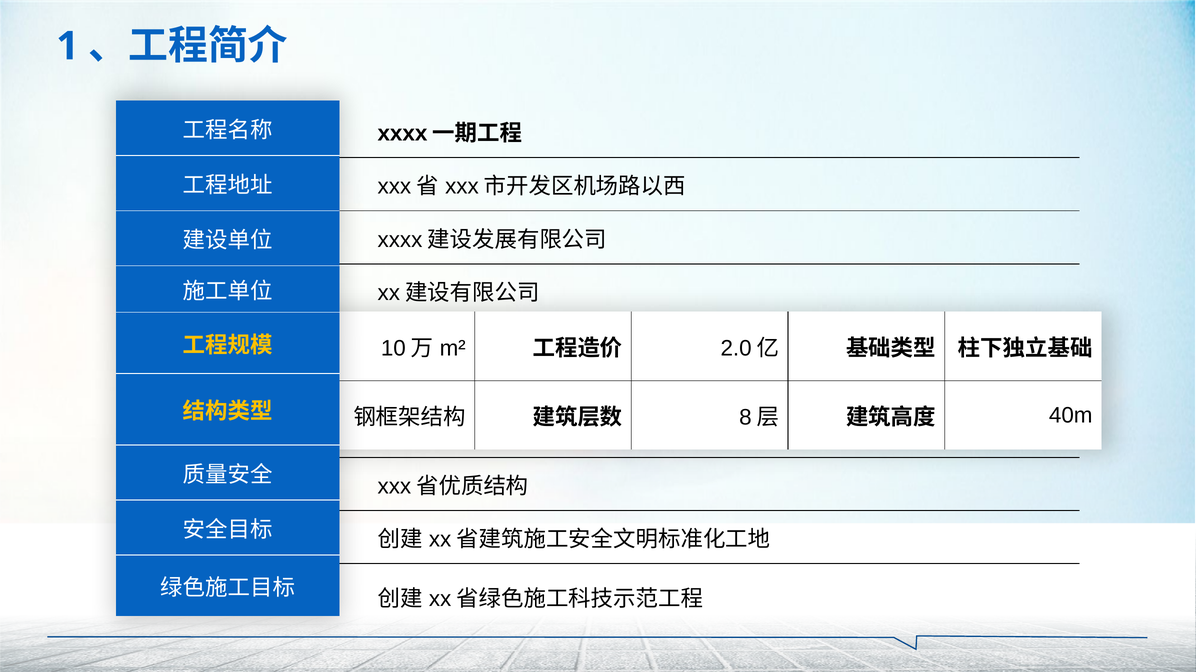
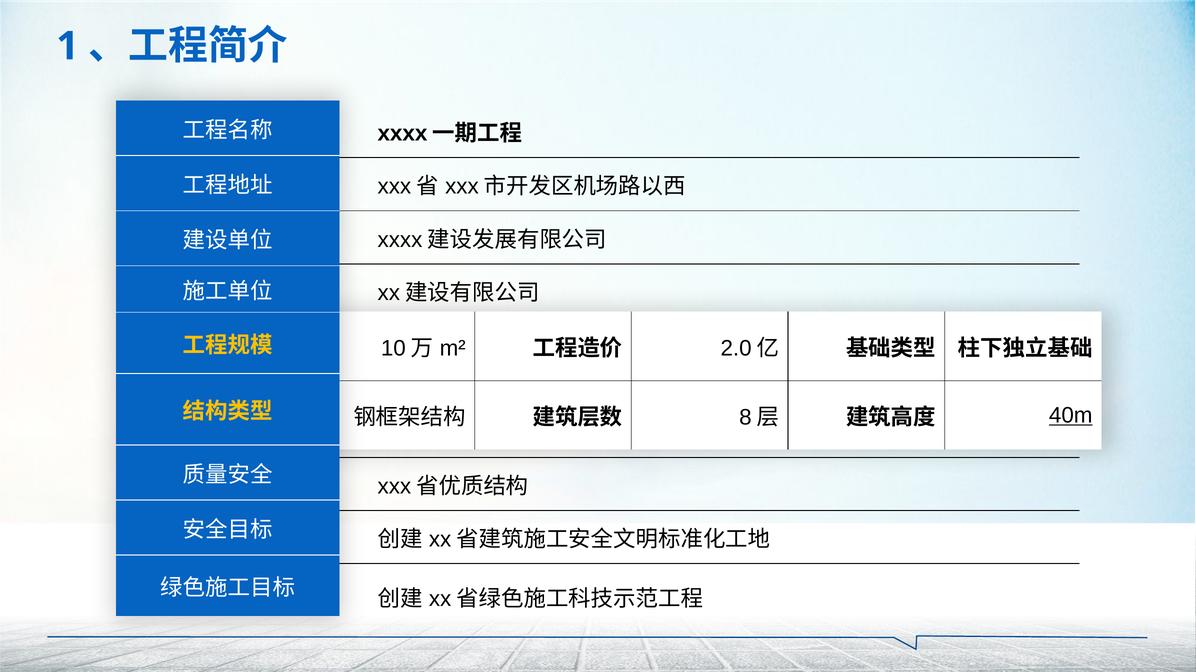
40m at (1071, 416) underline: none -> present
